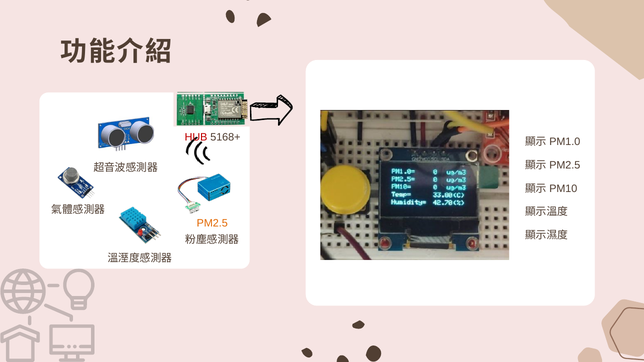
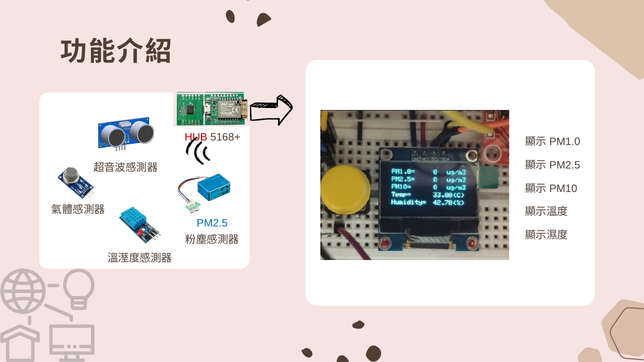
PM2.5 colour: orange -> blue
